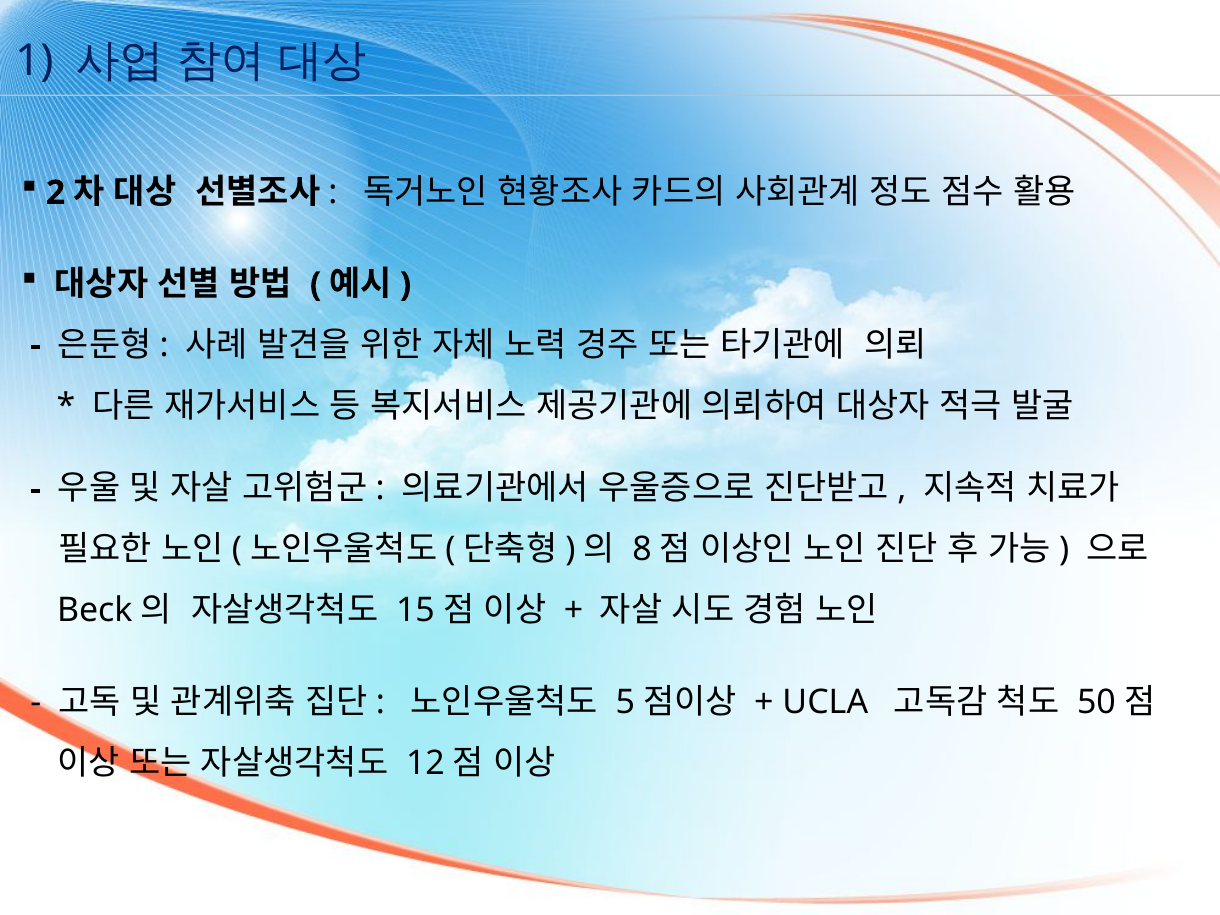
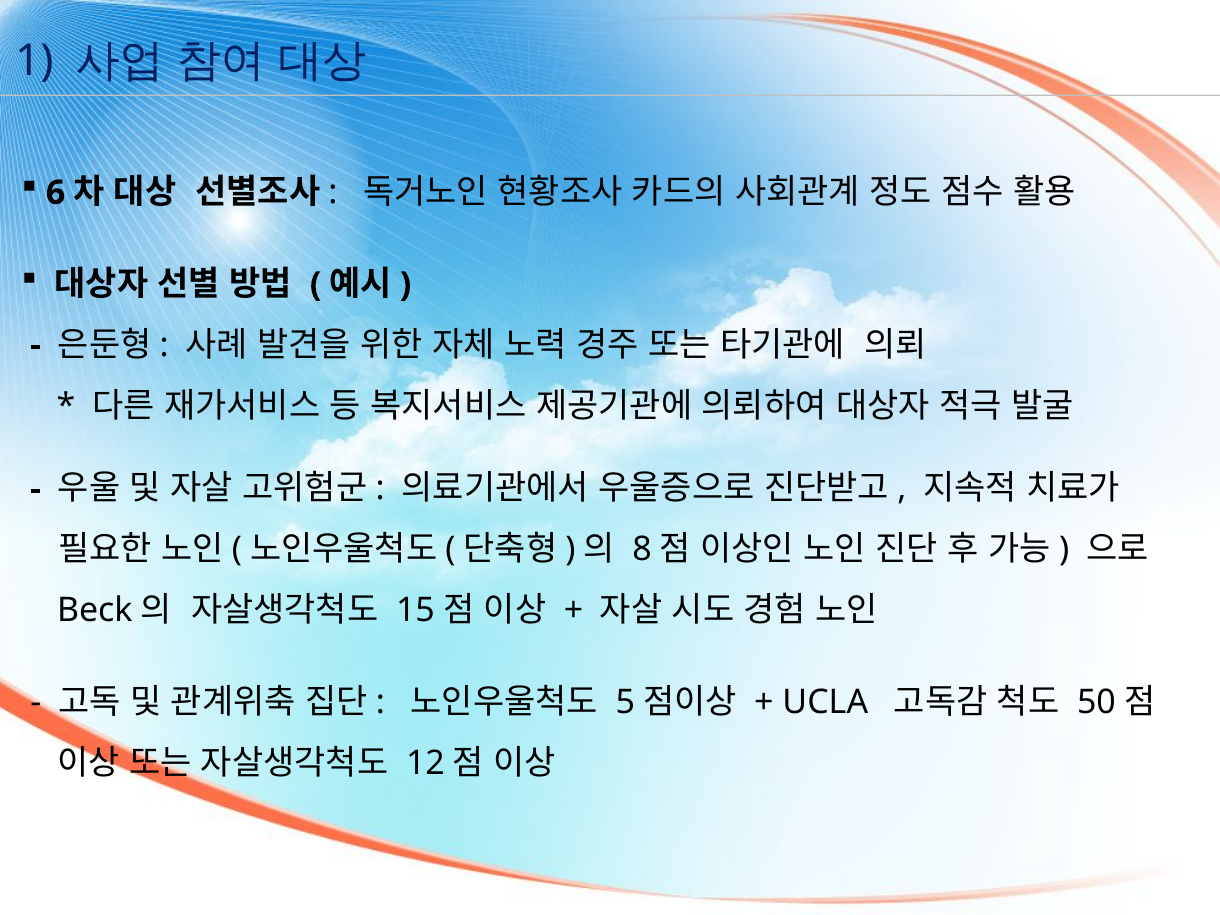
2: 2 -> 6
